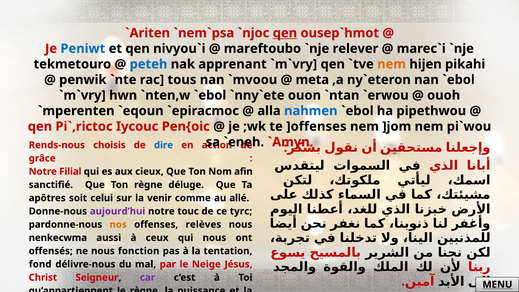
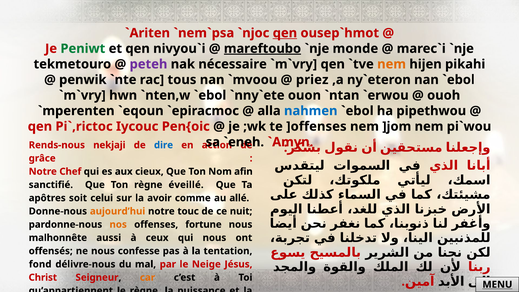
Peniwt colour: blue -> green
mareftoubo underline: none -> present
relever: relever -> monde
peteh colour: blue -> purple
apprenant: apprenant -> nécessaire
meta: meta -> priez
choisis: choisis -> nekjaji
Filial: Filial -> Chef
déluge: déluge -> éveillé
venir: venir -> avoir
aujourd’hui colour: purple -> orange
tyrc: tyrc -> nuit
relèves: relèves -> fortune
nenkecwma: nenkecwma -> malhonnête
fonction: fonction -> confesse
car colour: purple -> orange
